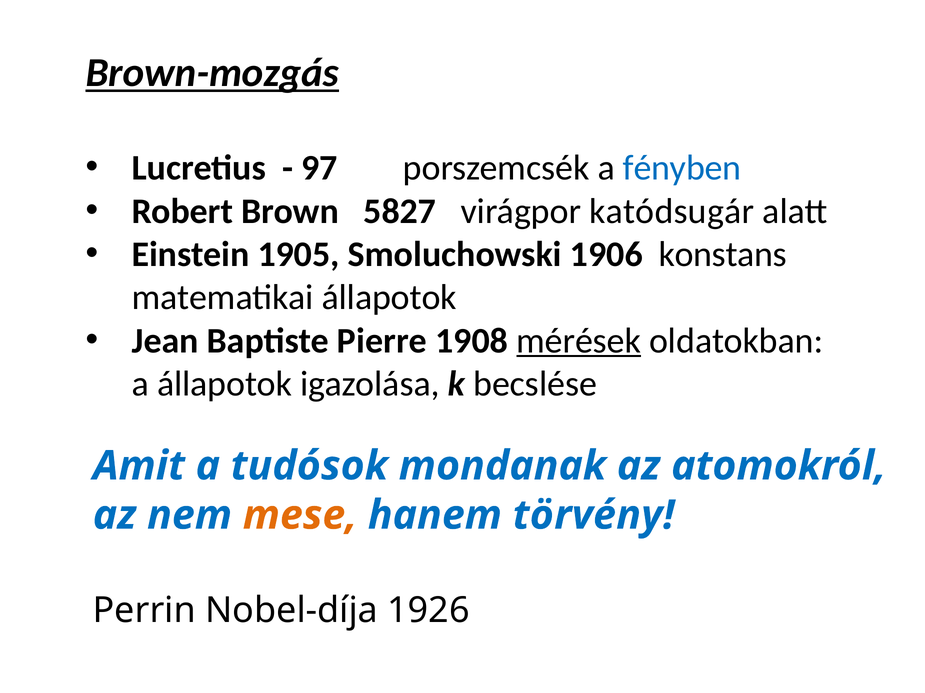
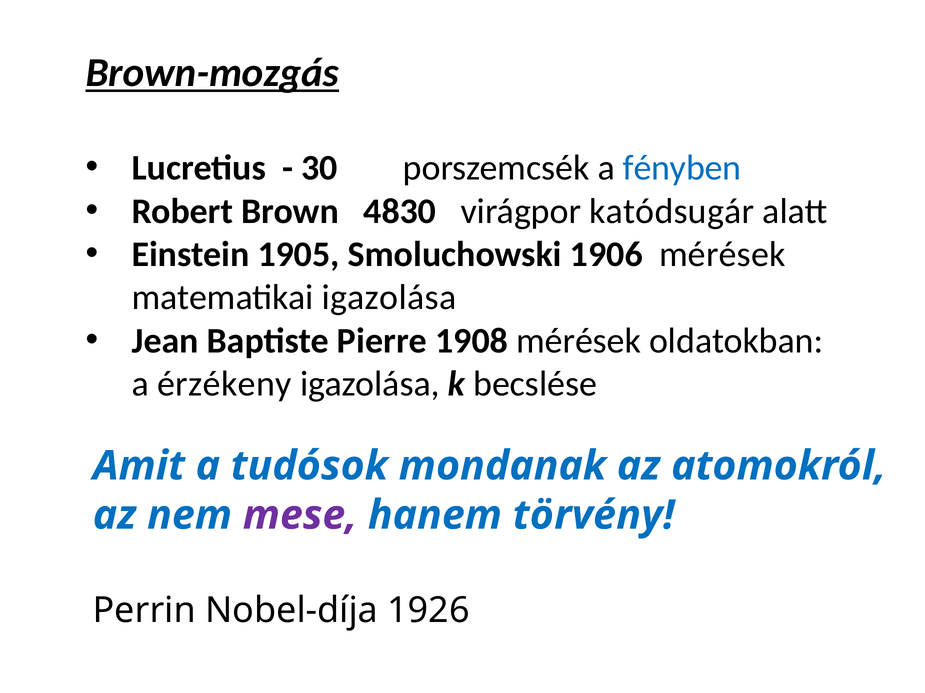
97: 97 -> 30
5827: 5827 -> 4830
1906 konstans: konstans -> mérések
matematikai állapotok: állapotok -> igazolása
mérések at (579, 341) underline: present -> none
a állapotok: állapotok -> érzékeny
mese colour: orange -> purple
